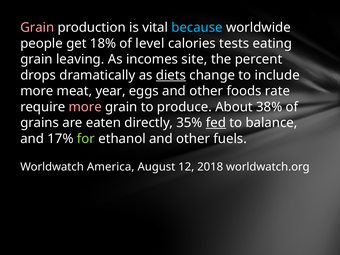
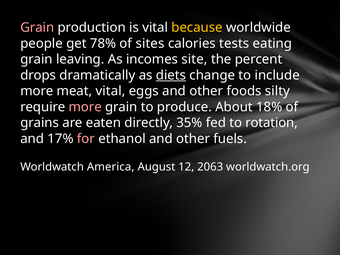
because colour: light blue -> yellow
18%: 18% -> 78%
level: level -> sites
meat year: year -> vital
rate: rate -> silty
38%: 38% -> 18%
fed underline: present -> none
balance: balance -> rotation
for colour: light green -> pink
2018: 2018 -> 2063
